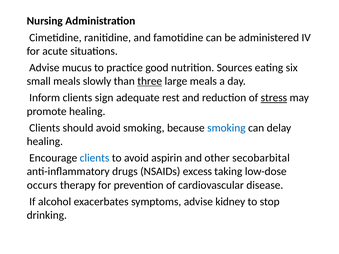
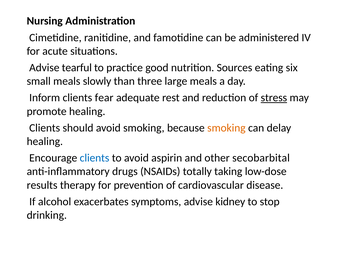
mucus: mucus -> tearful
three underline: present -> none
sign: sign -> fear
smoking at (226, 128) colour: blue -> orange
excess: excess -> totally
occurs: occurs -> results
